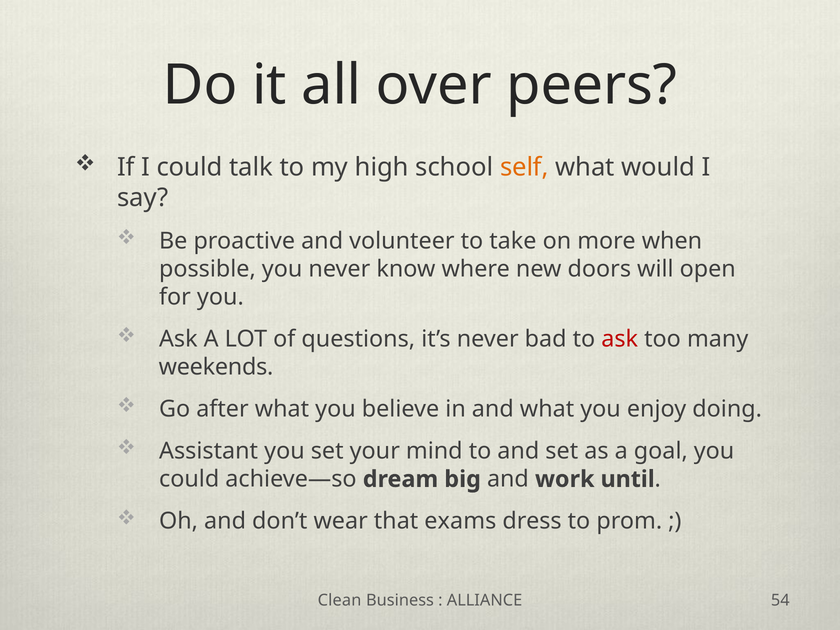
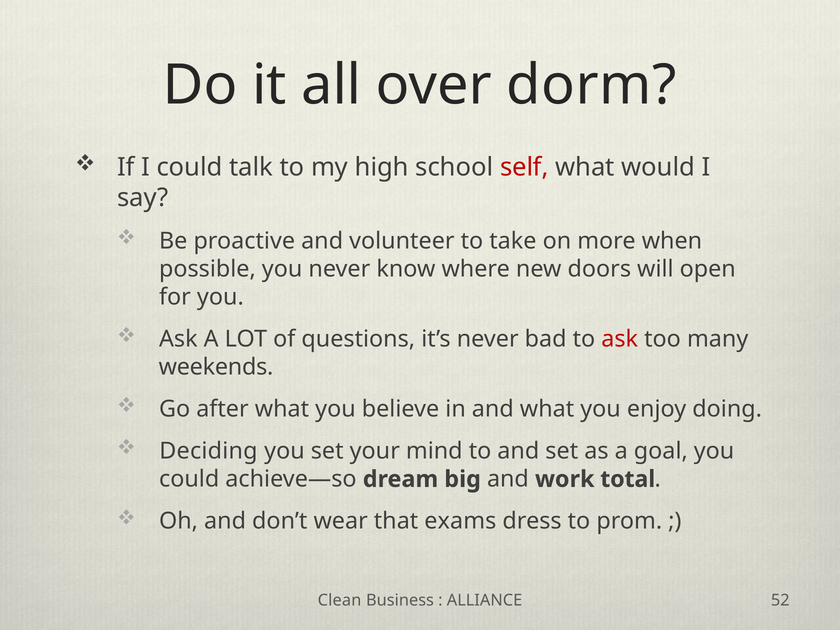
peers: peers -> dorm
self colour: orange -> red
Assistant: Assistant -> Deciding
until: until -> total
54: 54 -> 52
